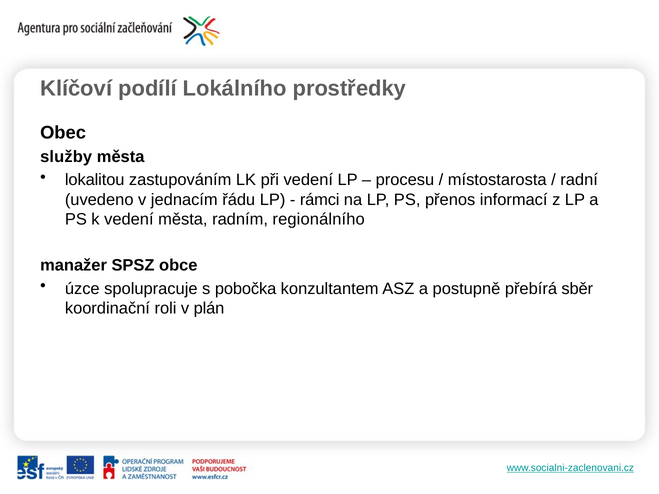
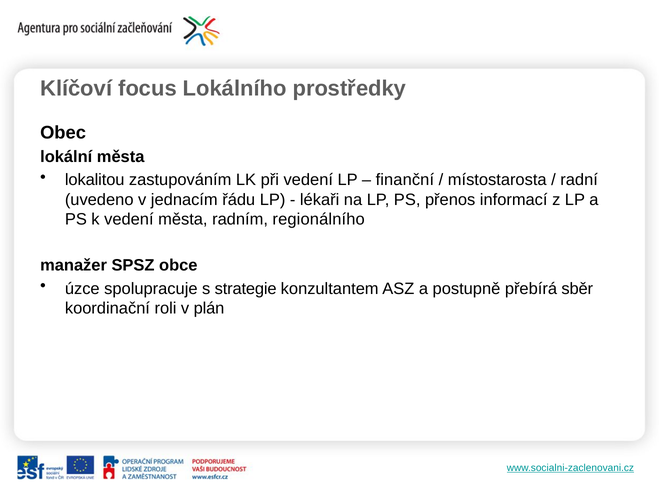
podílí: podílí -> focus
služby: služby -> lokální
procesu: procesu -> finanční
rámci: rámci -> lékaři
pobočka: pobočka -> strategie
